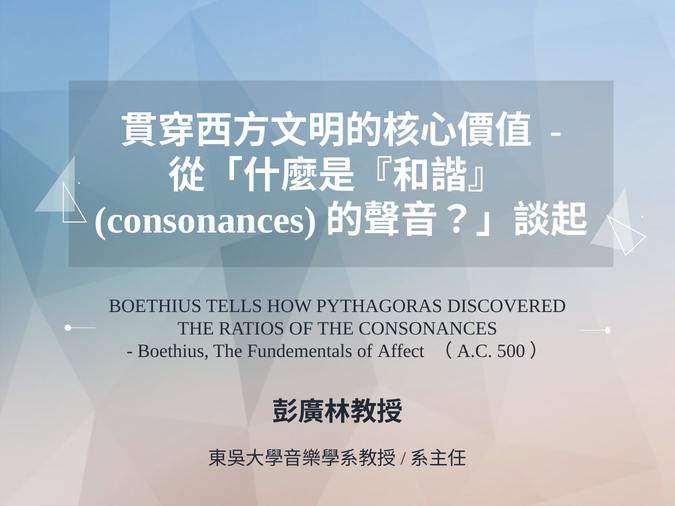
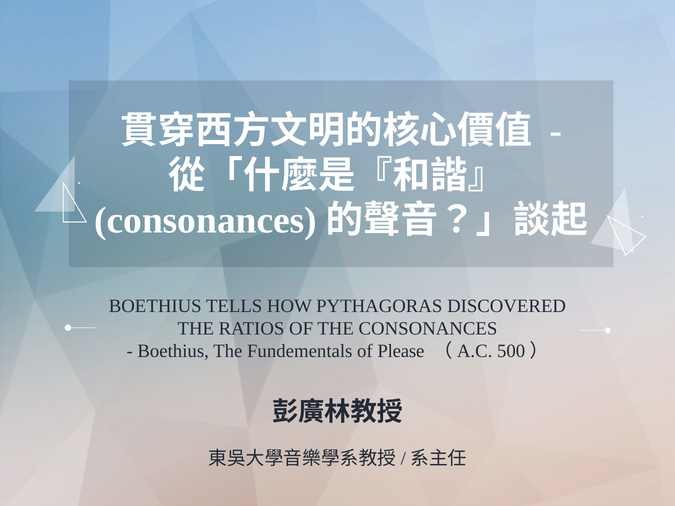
Affect: Affect -> Please
